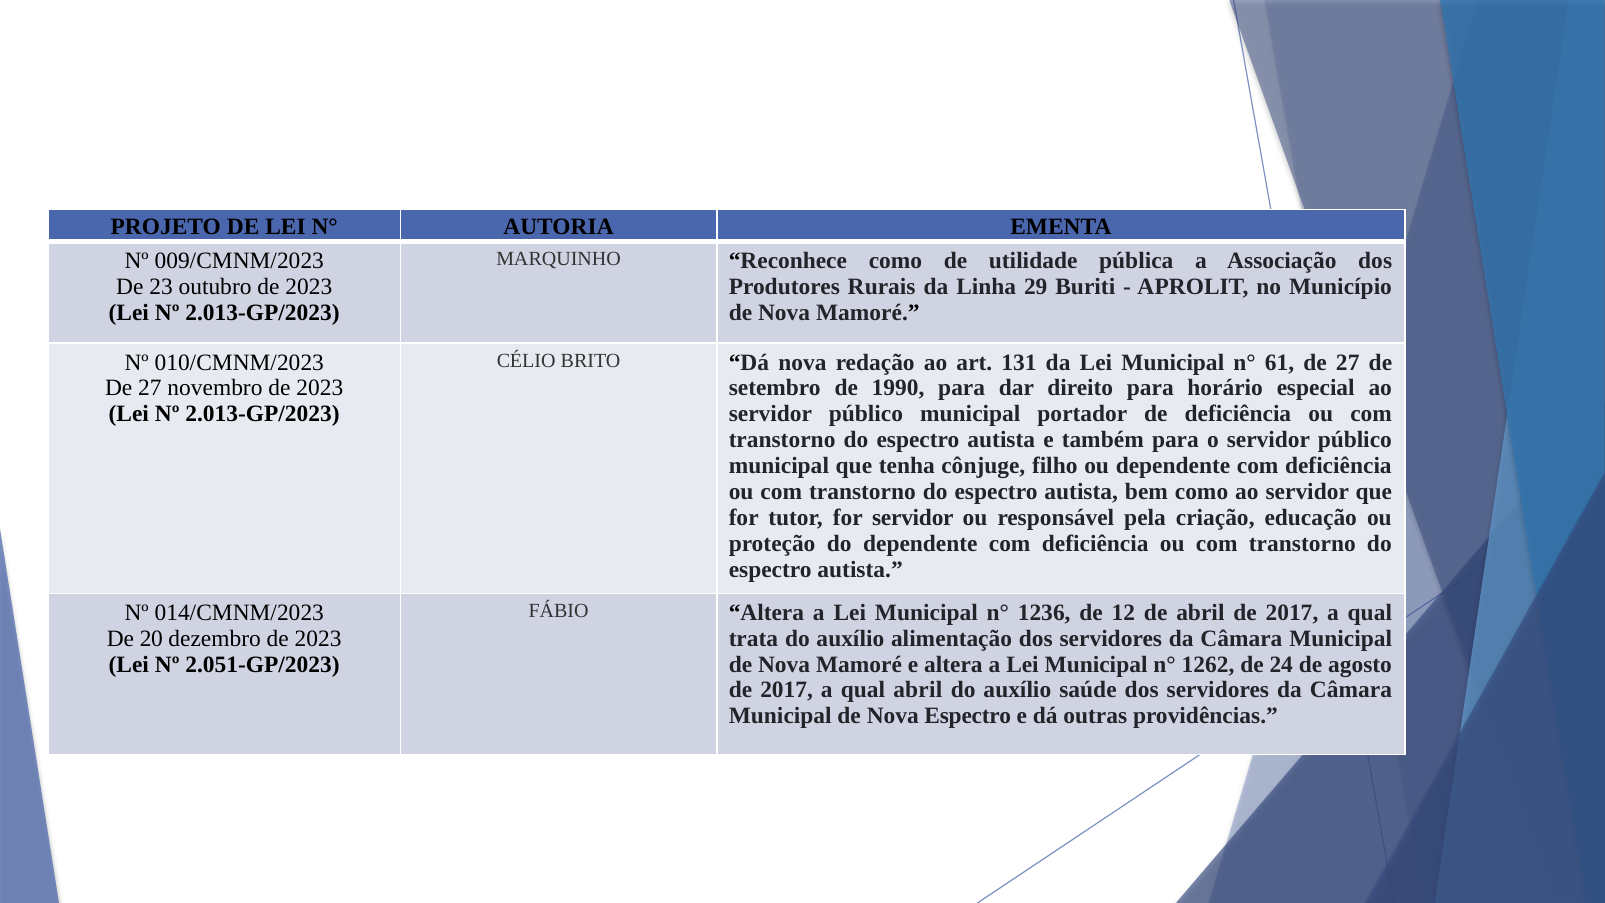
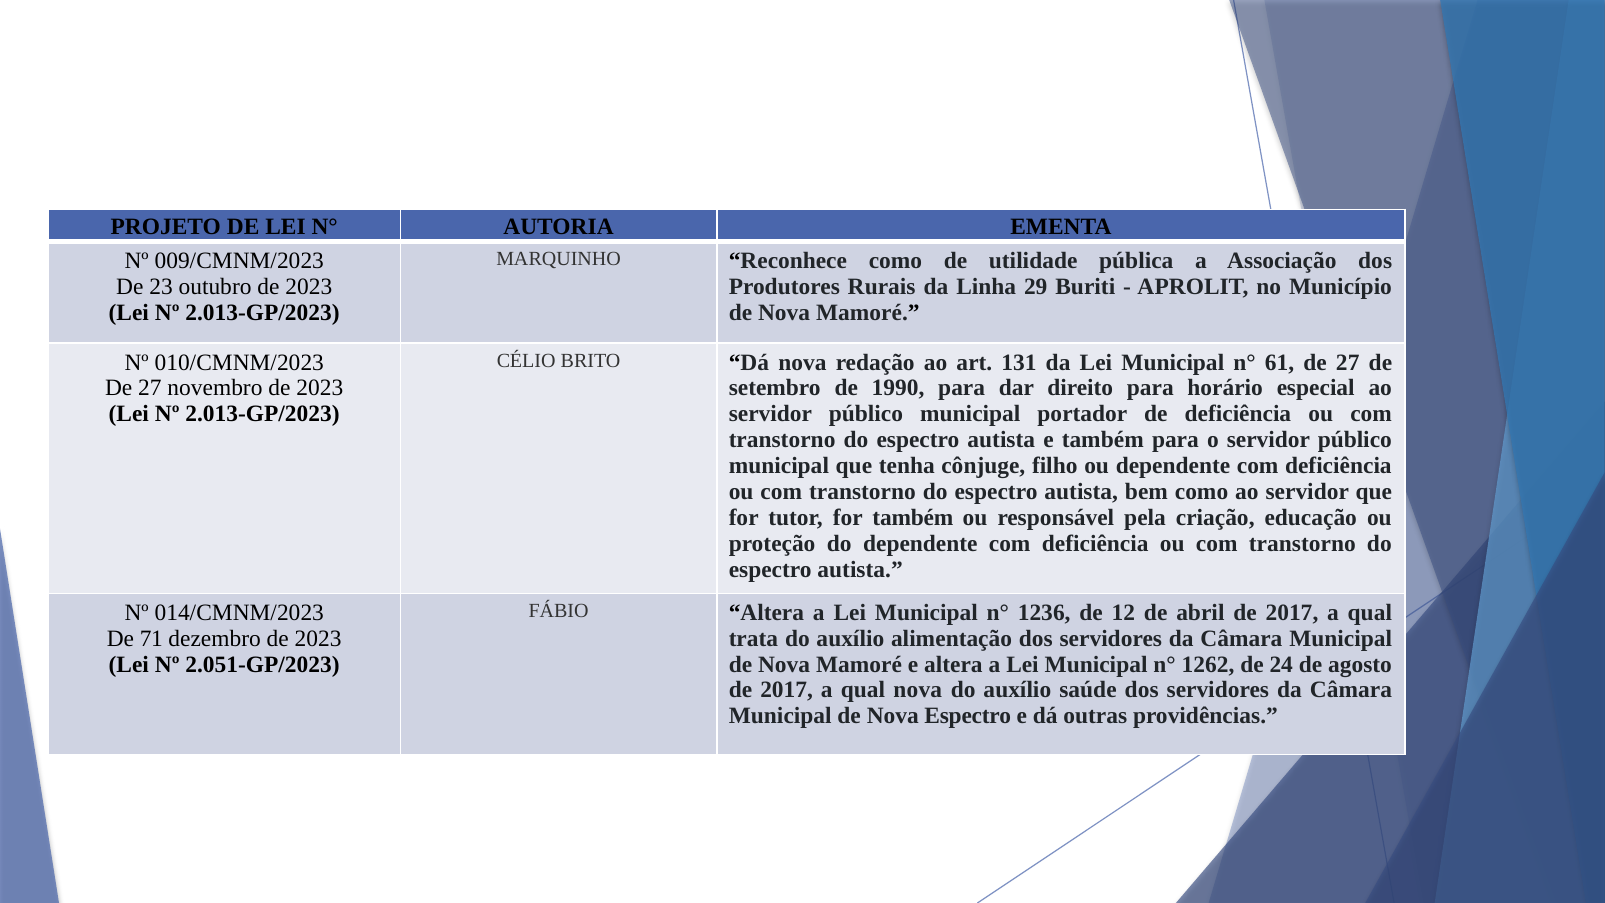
for servidor: servidor -> também
20: 20 -> 71
qual abril: abril -> nova
